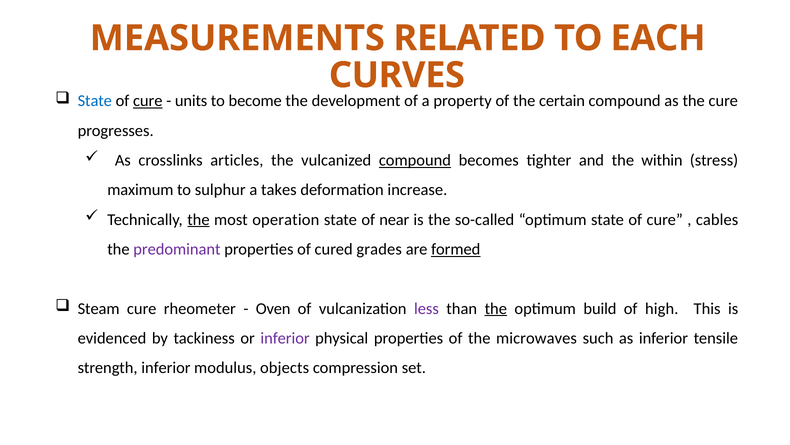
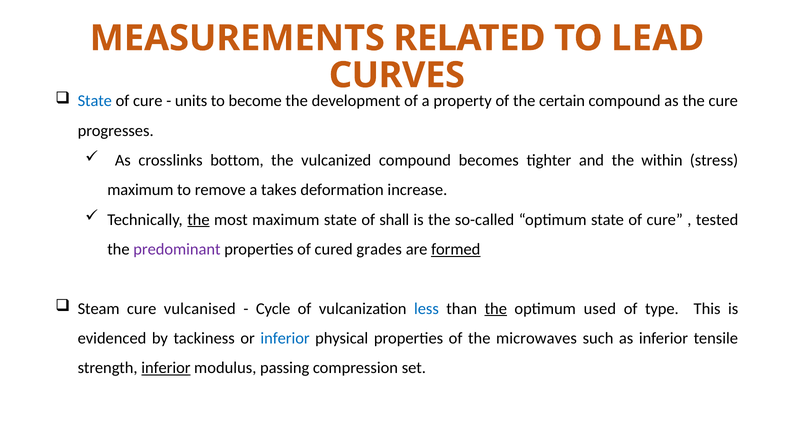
EACH: EACH -> LEAD
cure at (148, 101) underline: present -> none
articles: articles -> bottom
compound at (415, 160) underline: present -> none
sulphur: sulphur -> remove
most operation: operation -> maximum
near: near -> shall
cables: cables -> tested
rheometer: rheometer -> vulcanised
Oven: Oven -> Cycle
less colour: purple -> blue
build: build -> used
high: high -> type
inferior at (285, 338) colour: purple -> blue
inferior at (166, 367) underline: none -> present
objects: objects -> passing
